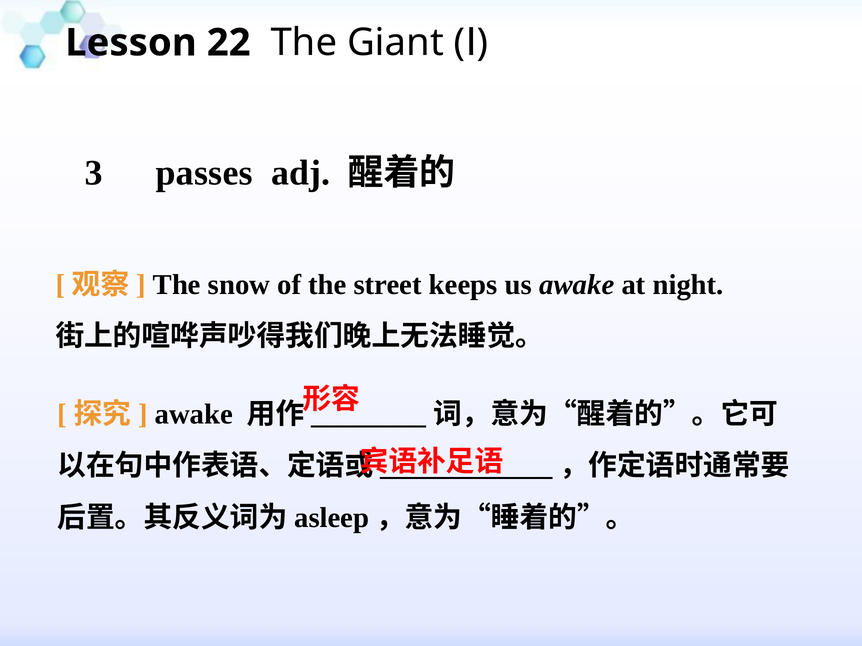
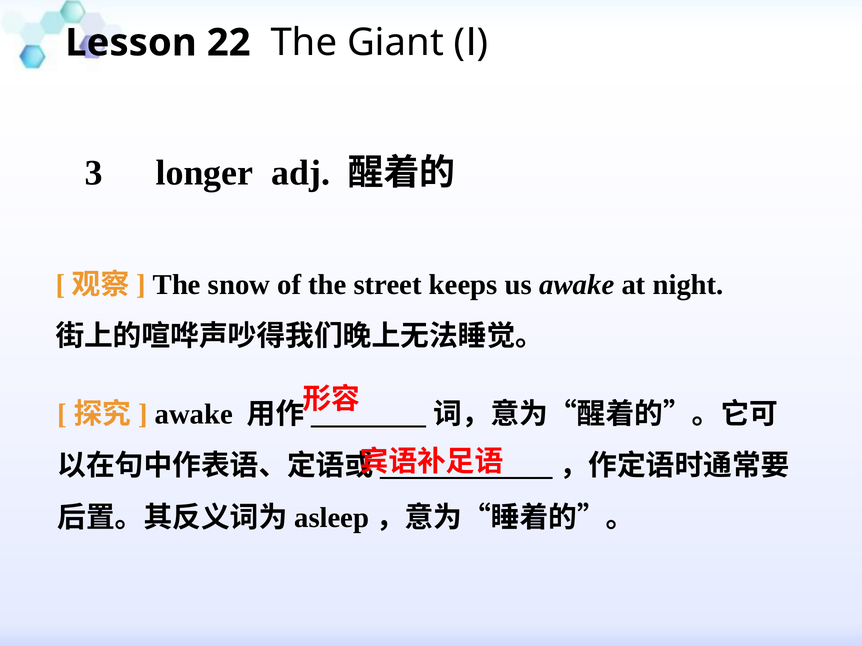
passes: passes -> longer
